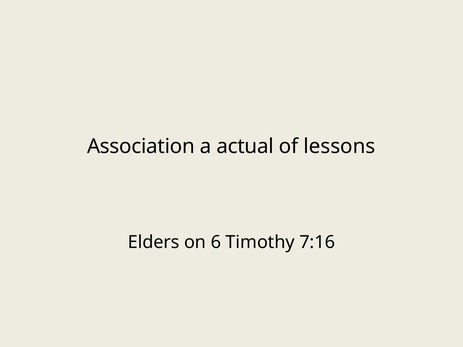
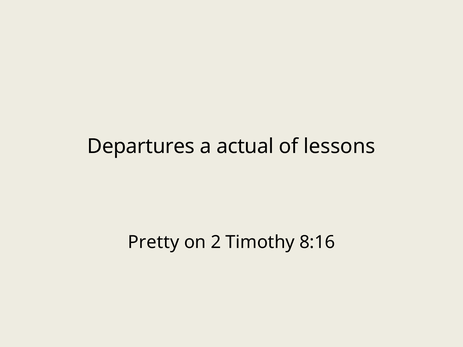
Association: Association -> Departures
Elders: Elders -> Pretty
6: 6 -> 2
7:16: 7:16 -> 8:16
